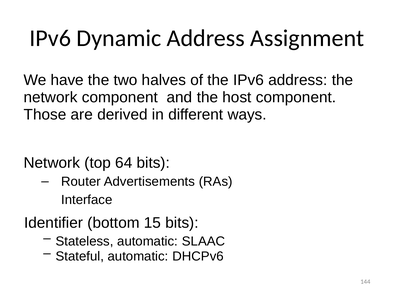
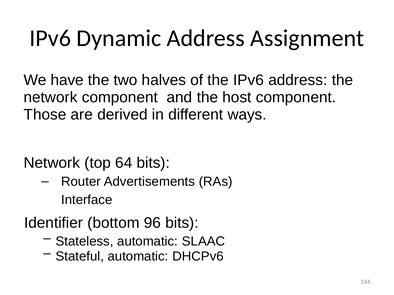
15: 15 -> 96
